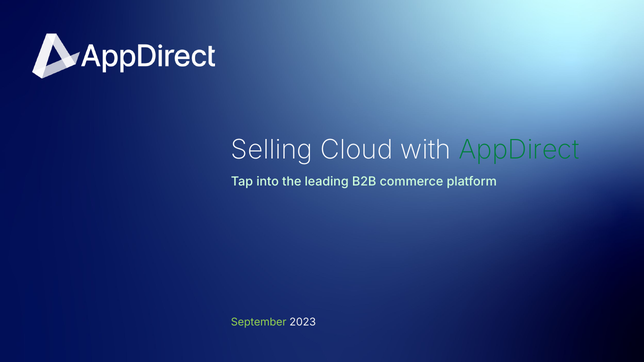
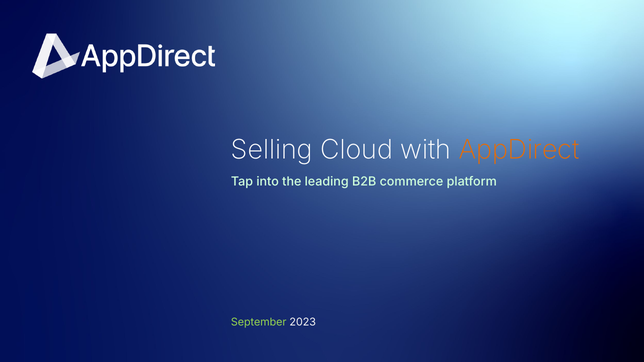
AppDirect colour: green -> orange
